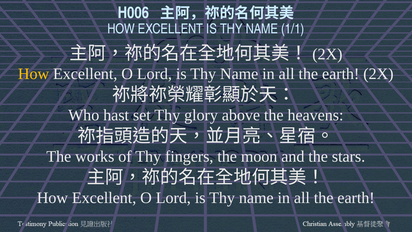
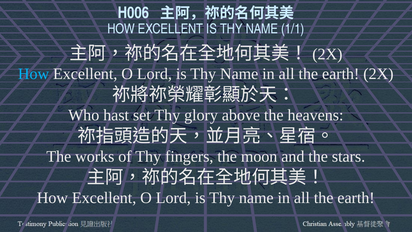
How at (34, 74) colour: yellow -> light blue
